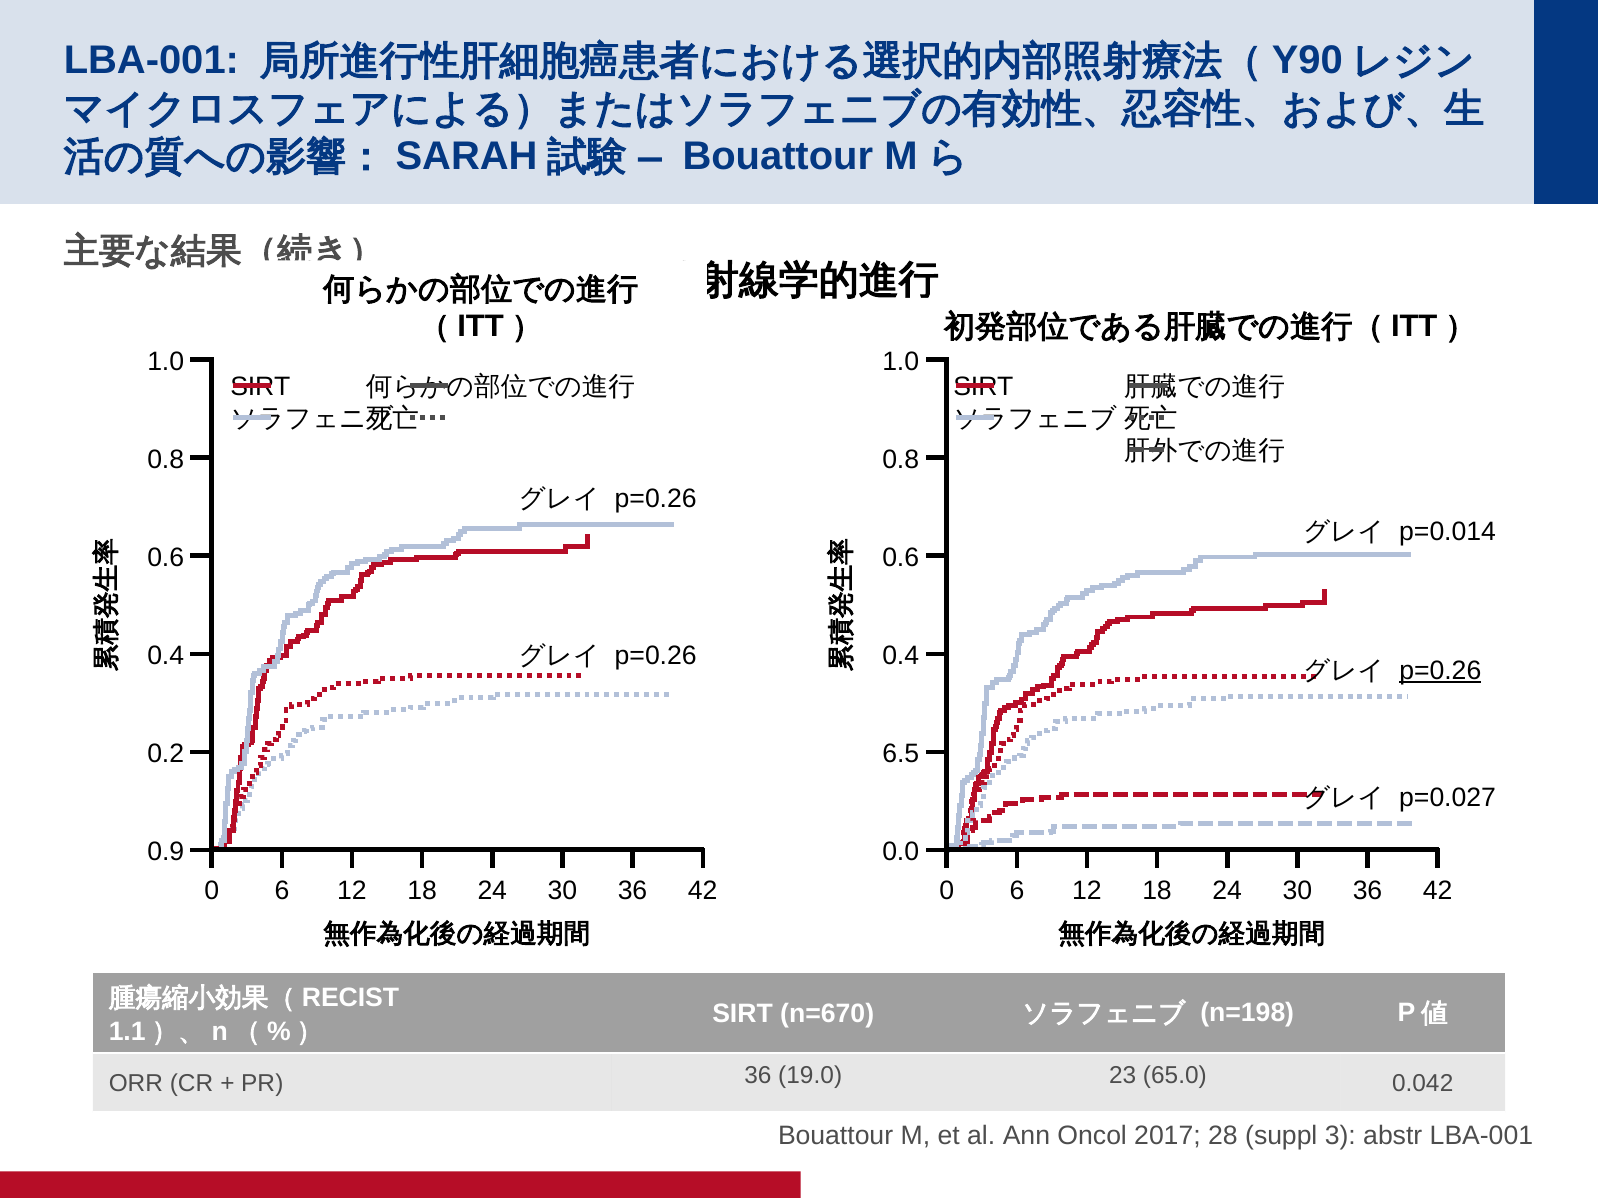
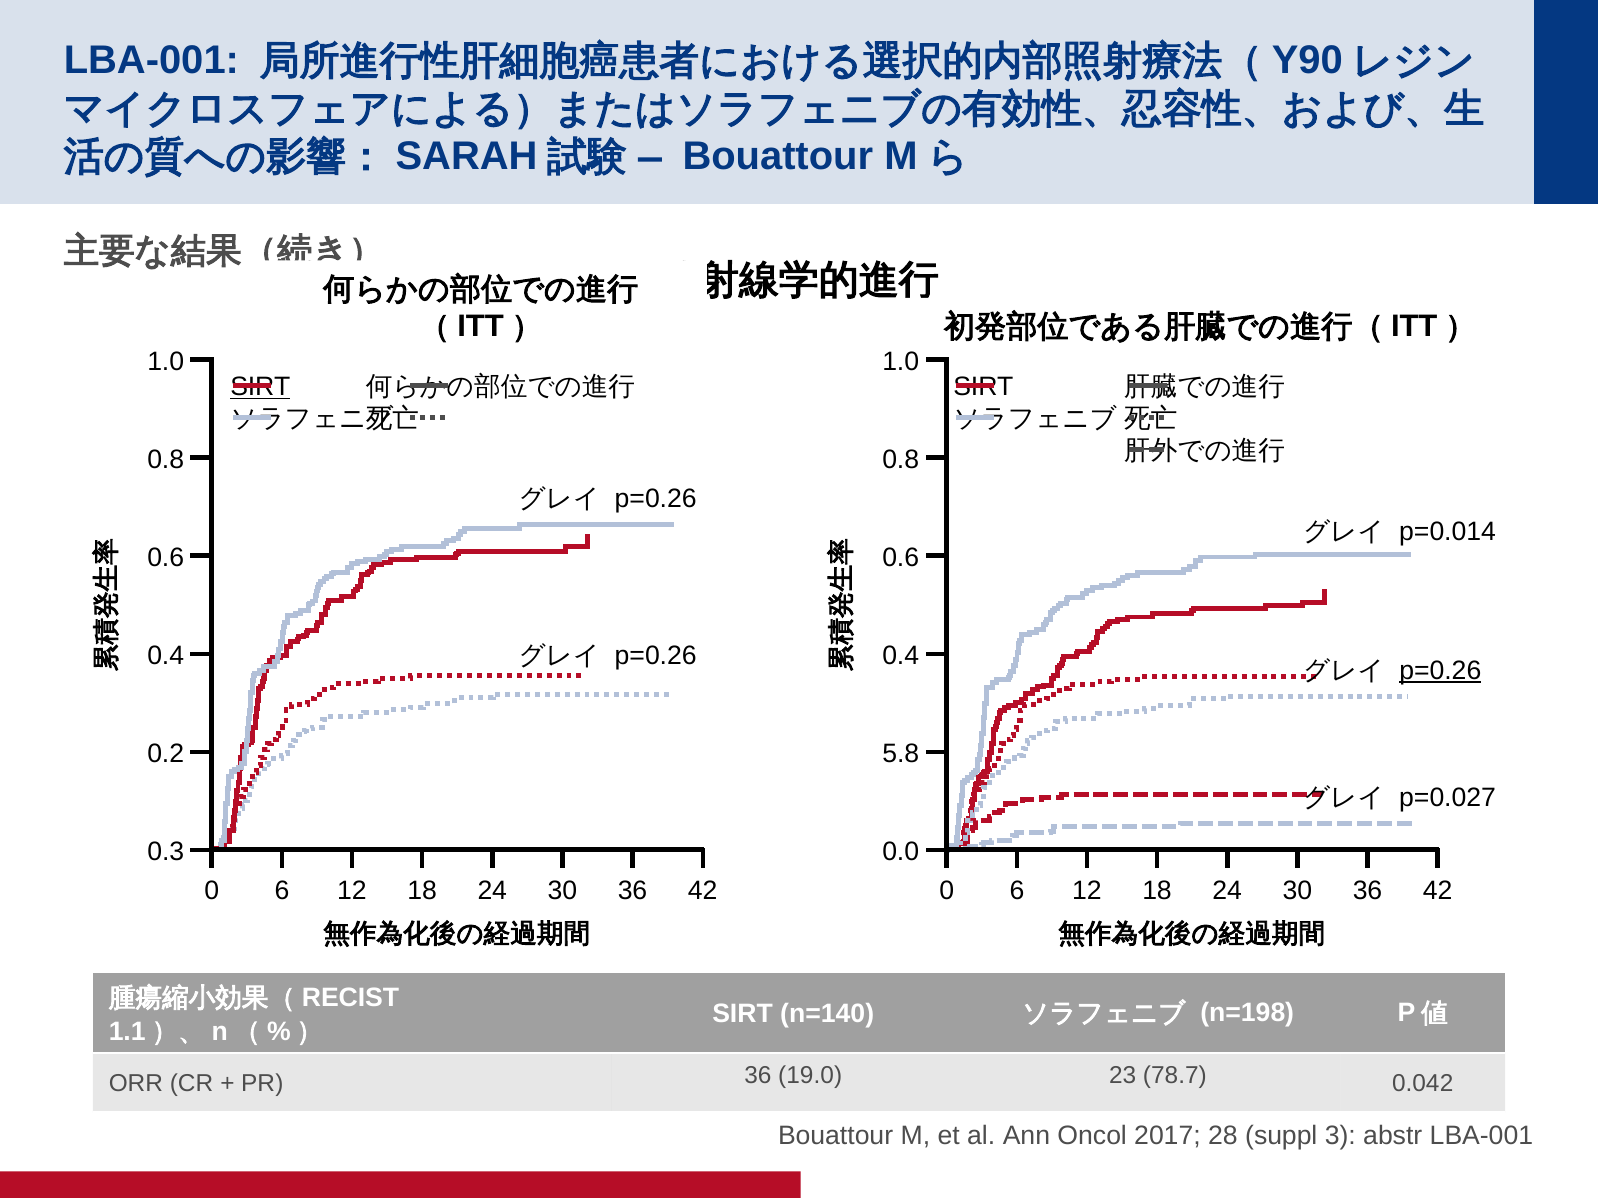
SIRT at (260, 387) underline: none -> present
6.5: 6.5 -> 5.8
0.9: 0.9 -> 0.3
n=670: n=670 -> n=140
65.0: 65.0 -> 78.7
